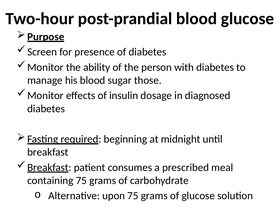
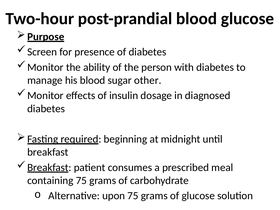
those: those -> other
